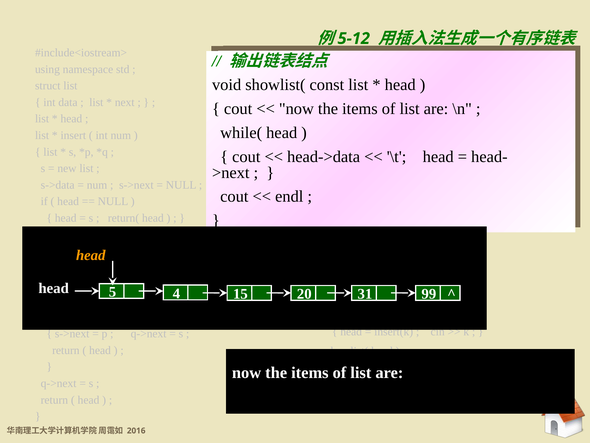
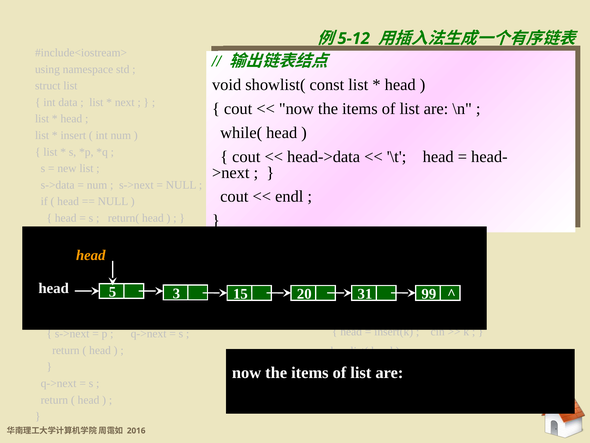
4: 4 -> 3
